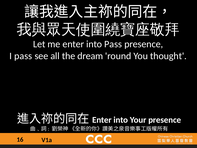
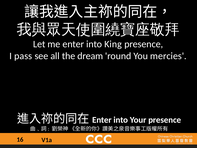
into Pass: Pass -> King
thought: thought -> mercies
